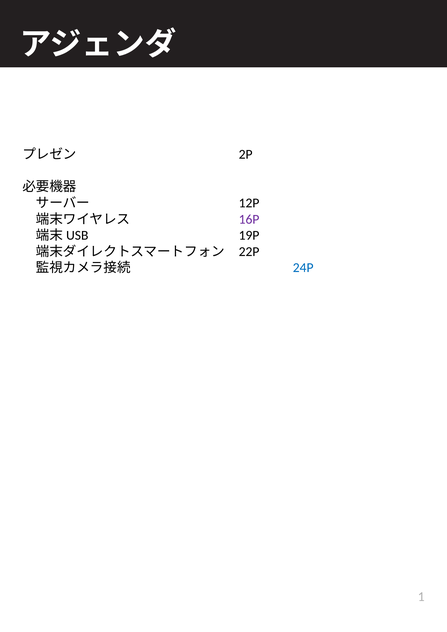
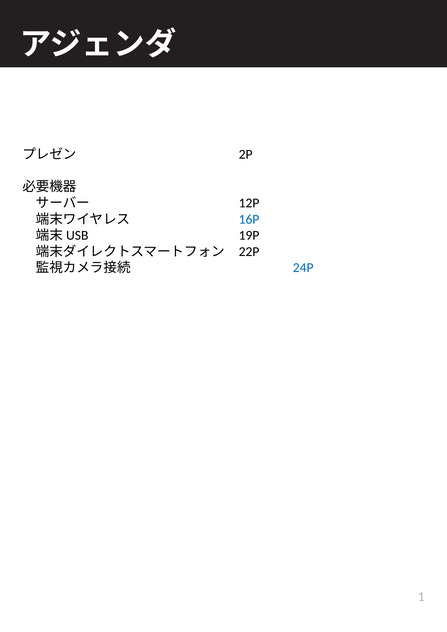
16P colour: purple -> blue
